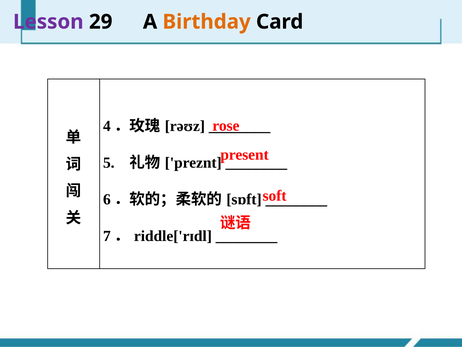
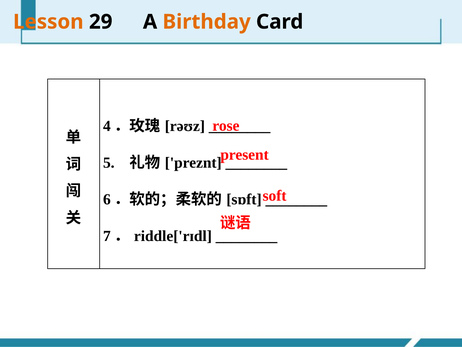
Lesson colour: purple -> orange
